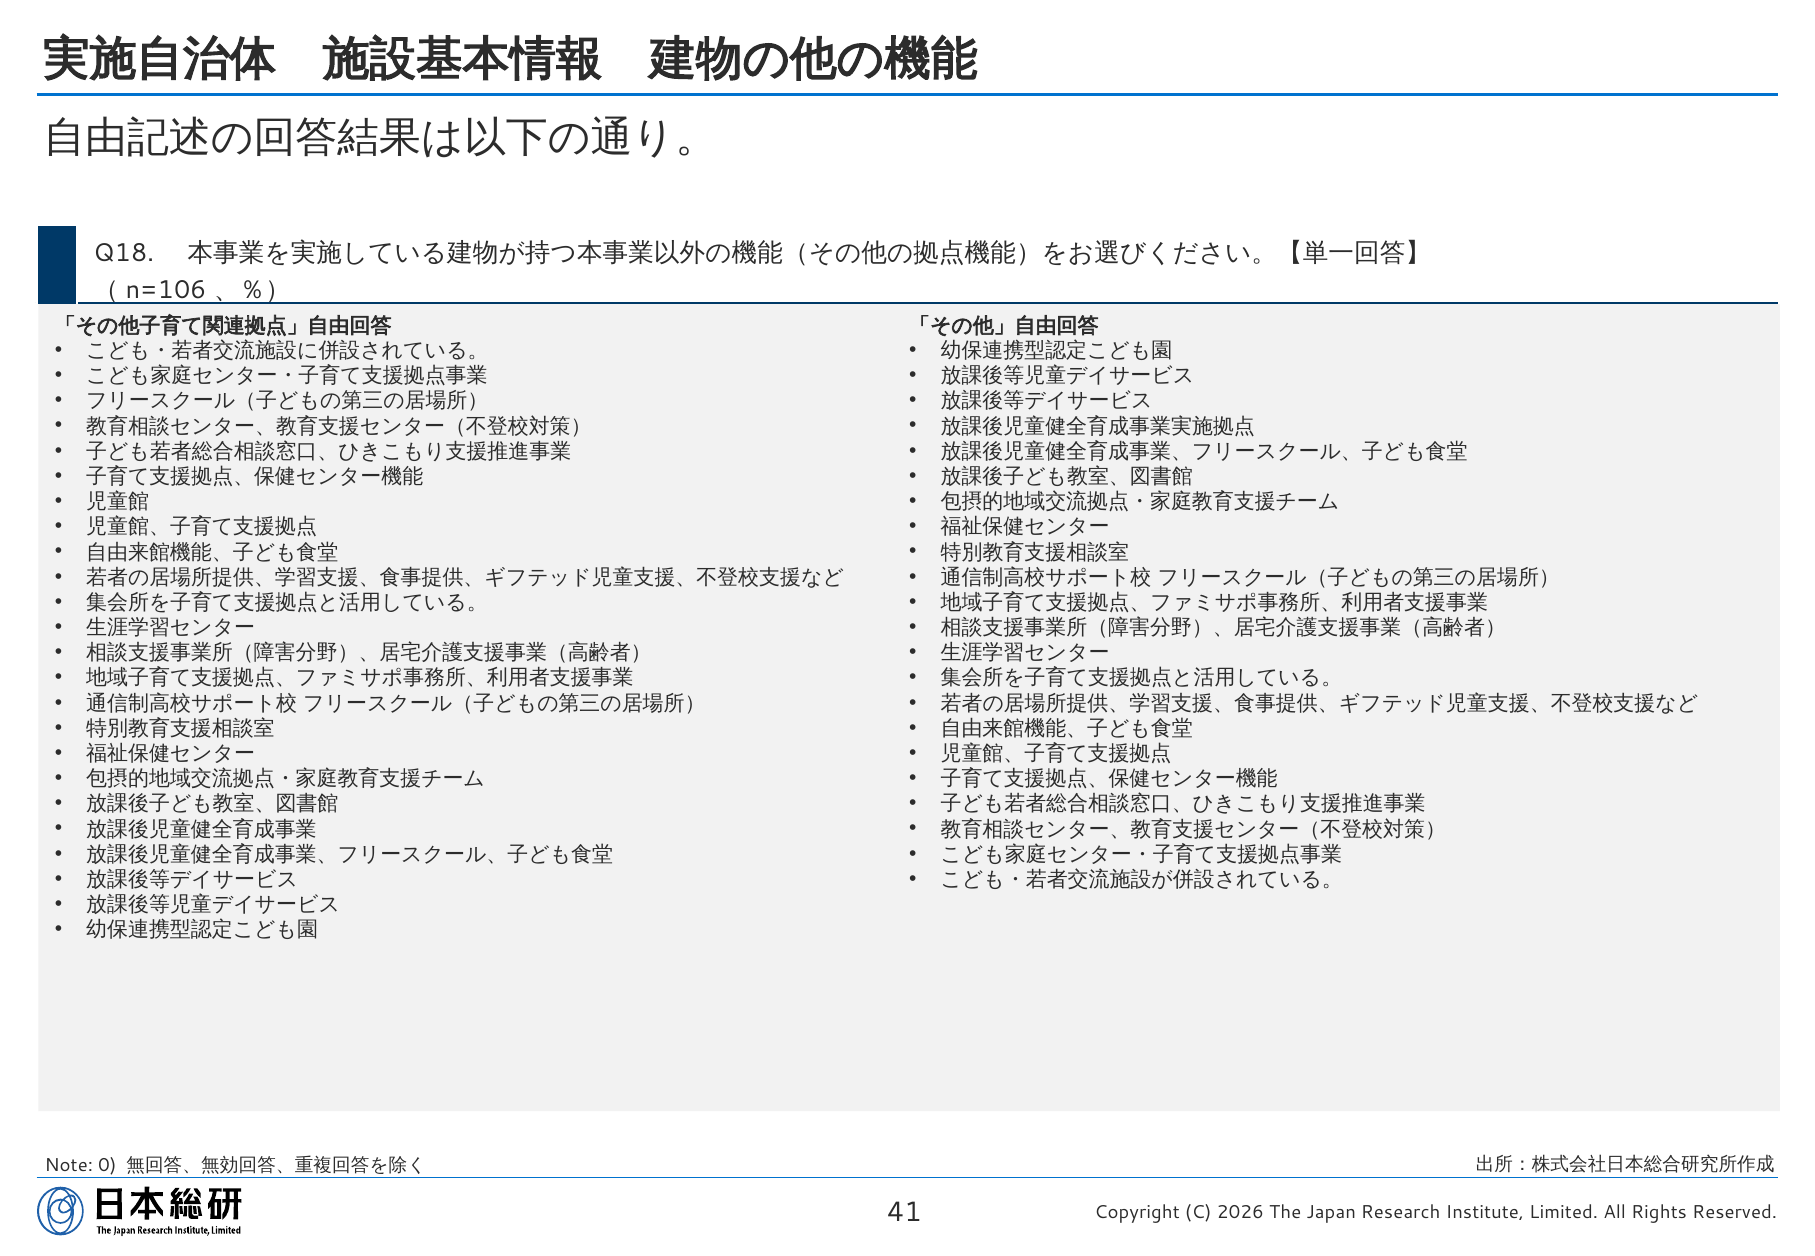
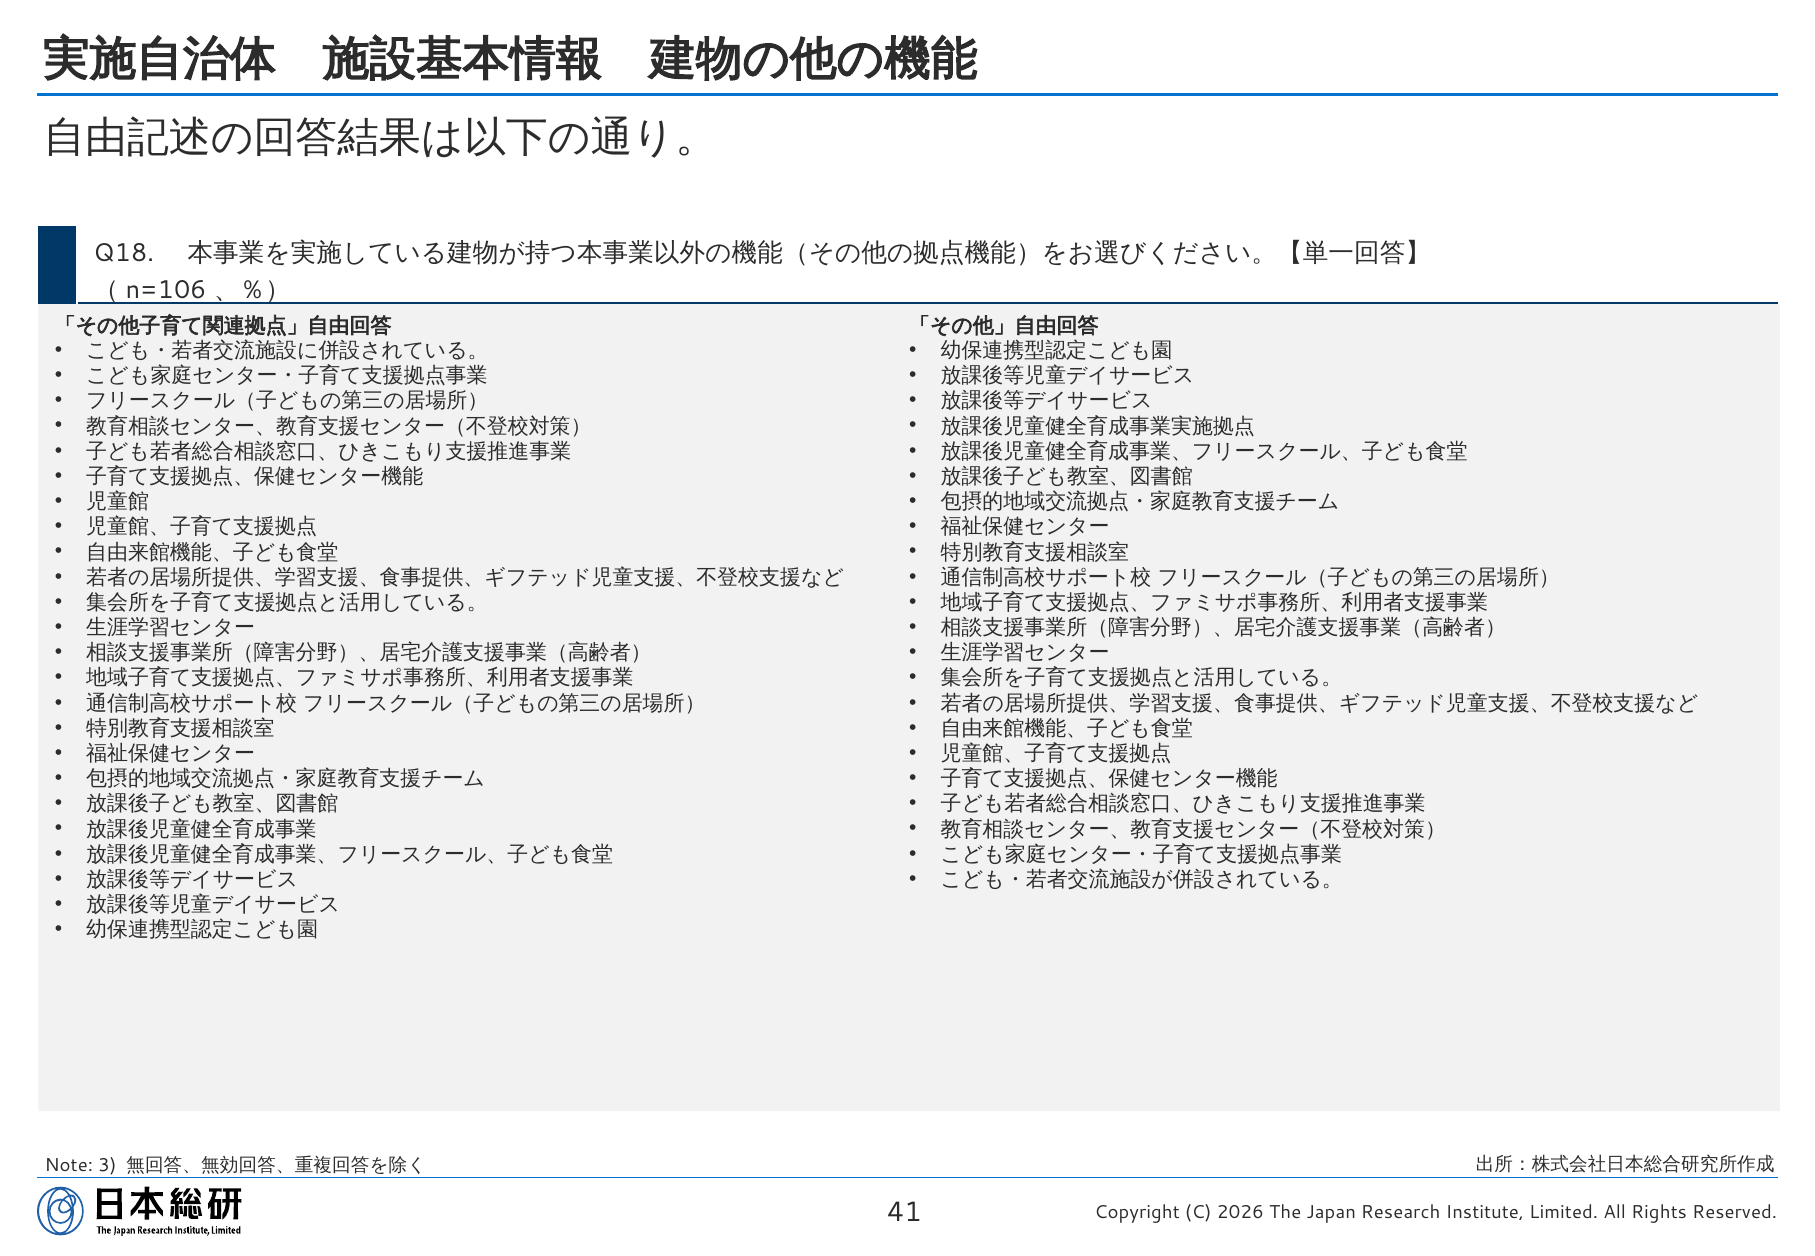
0: 0 -> 3
